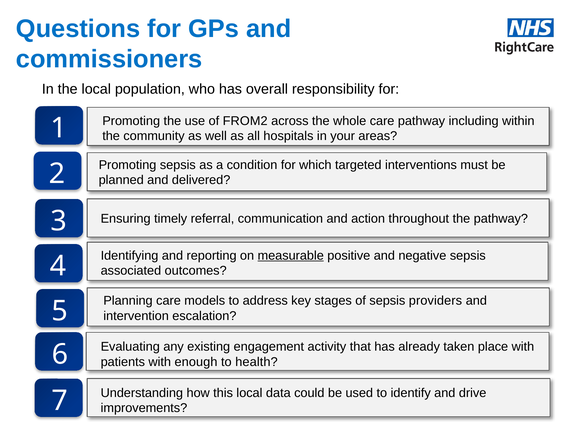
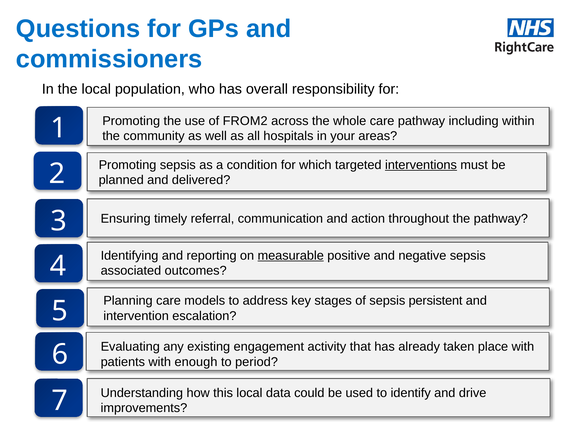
interventions underline: none -> present
providers: providers -> persistent
health: health -> period
